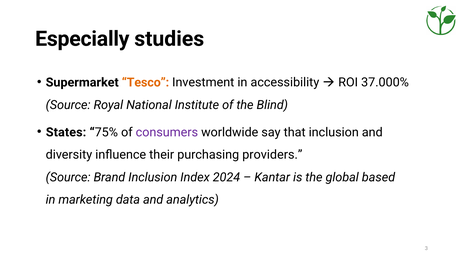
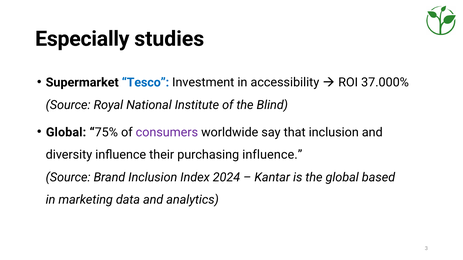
Tesco colour: orange -> blue
States at (66, 132): States -> Global
purchasing providers: providers -> influence
